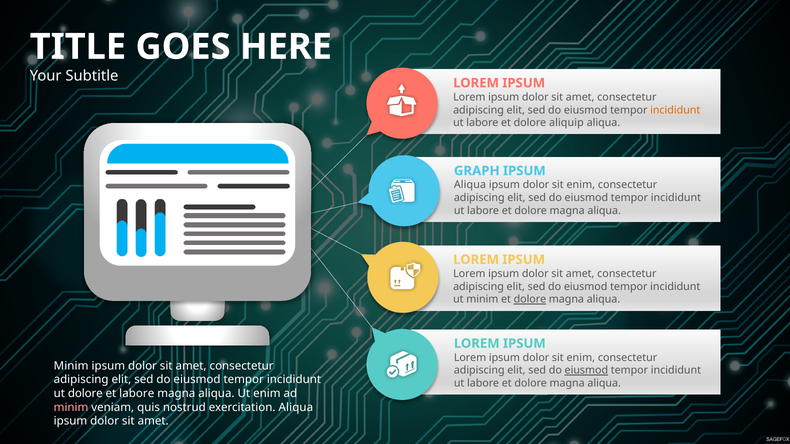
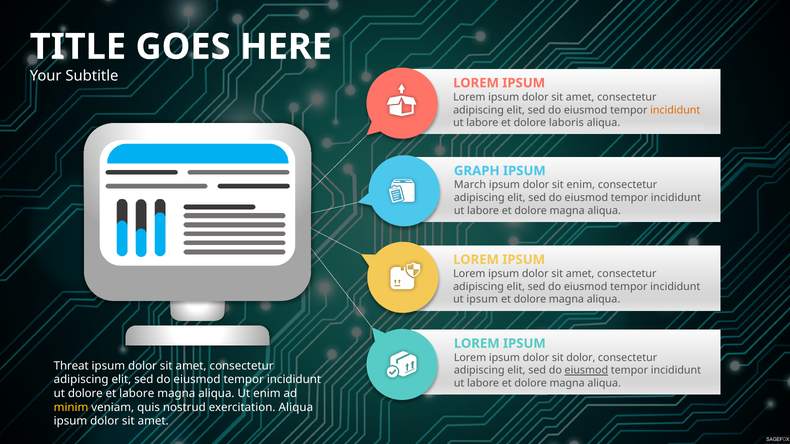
aliquip: aliquip -> laboris
Aliqua at (470, 185): Aliqua -> March
ut minim: minim -> ipsum
dolore at (530, 300) underline: present -> none
enim at (581, 358): enim -> dolor
Minim at (71, 366): Minim -> Threat
minim at (71, 408) colour: pink -> yellow
